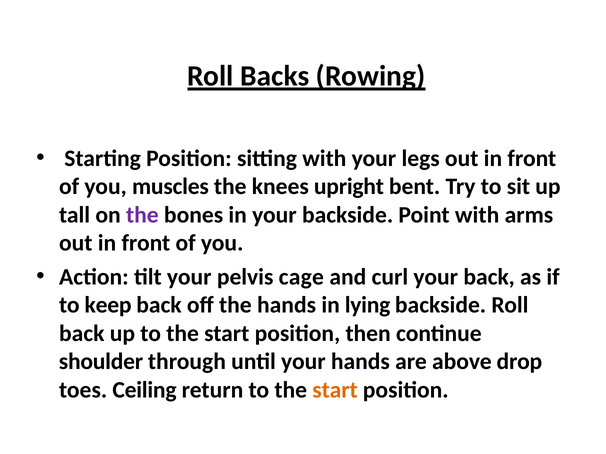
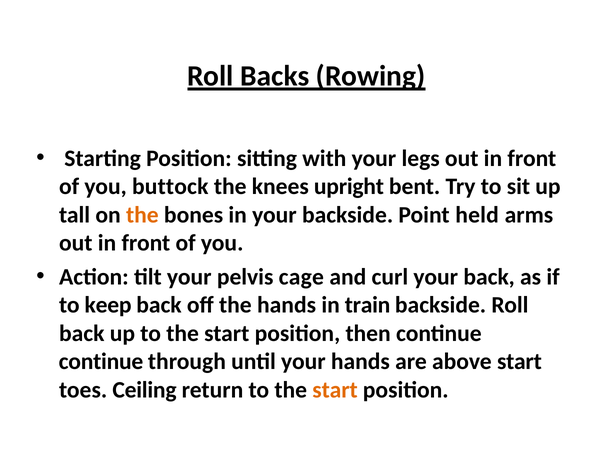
muscles: muscles -> buttock
the at (142, 215) colour: purple -> orange
Point with: with -> held
lying: lying -> train
shoulder at (101, 362): shoulder -> continue
above drop: drop -> start
